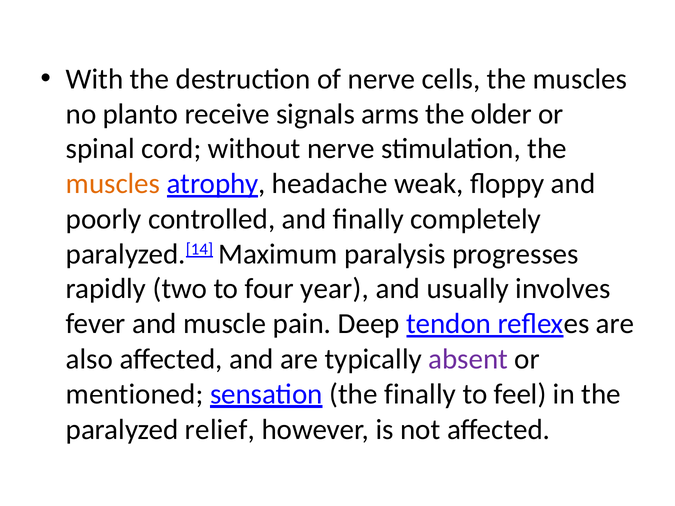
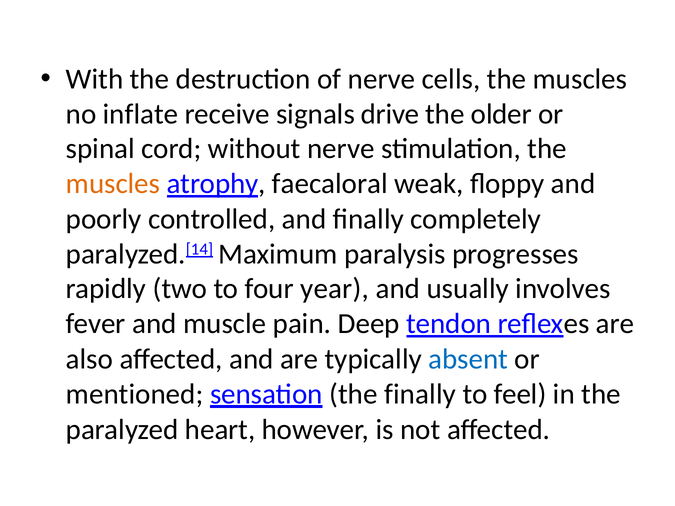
planto: planto -> inflate
arms: arms -> drive
headache: headache -> faecaloral
absent colour: purple -> blue
relief: relief -> heart
